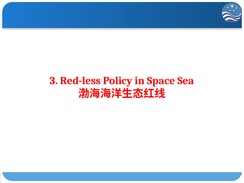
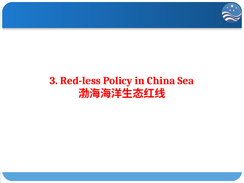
Space: Space -> China
